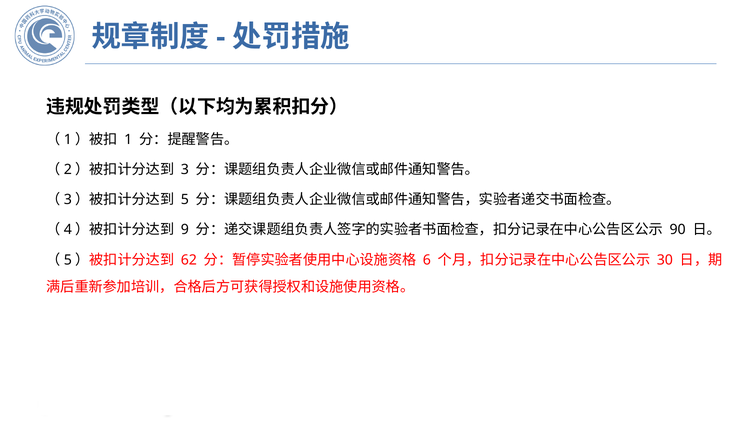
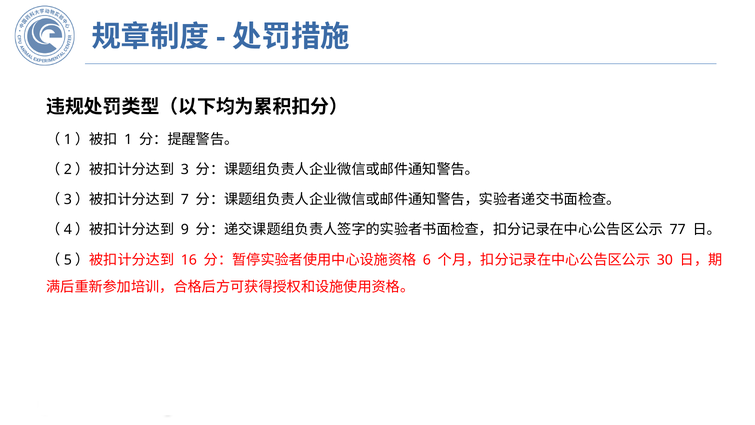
5: 5 -> 7
90: 90 -> 77
62: 62 -> 16
